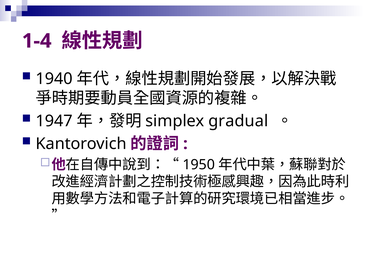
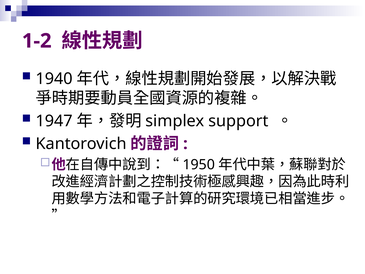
1-4: 1-4 -> 1-2
gradual: gradual -> support
